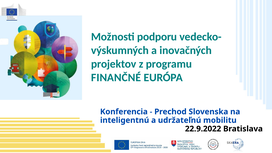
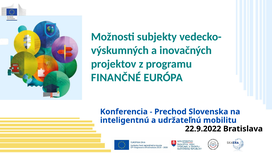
podporu: podporu -> subjekty
